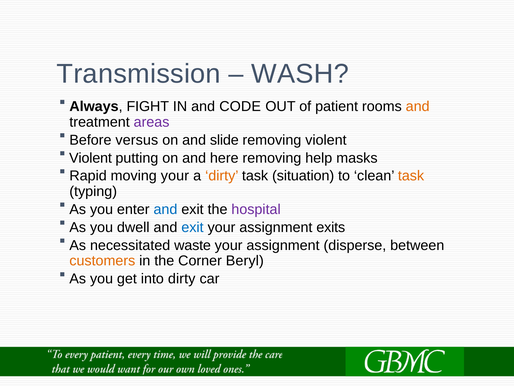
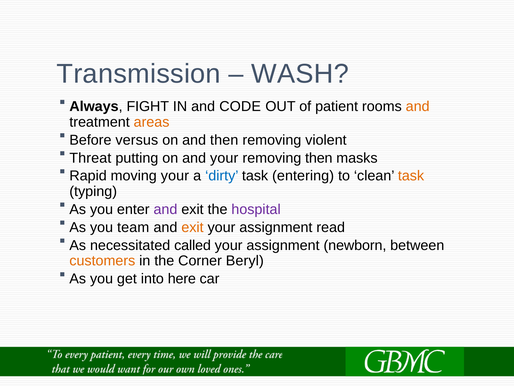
areas colour: purple -> orange
and slide: slide -> then
Violent at (91, 158): Violent -> Threat
and here: here -> your
removing help: help -> then
dirty at (222, 176) colour: orange -> blue
situation: situation -> entering
and at (165, 209) colour: blue -> purple
dwell: dwell -> team
exit at (193, 227) colour: blue -> orange
exits: exits -> read
waste: waste -> called
disperse: disperse -> newborn
into dirty: dirty -> here
